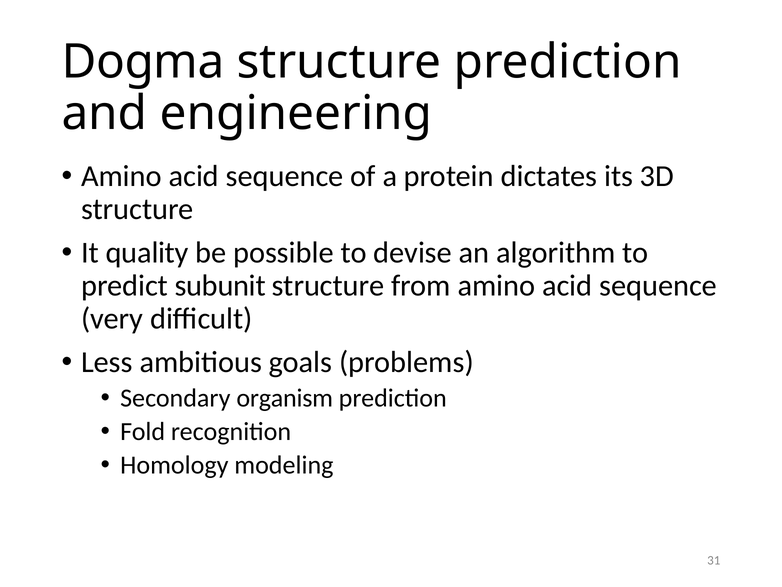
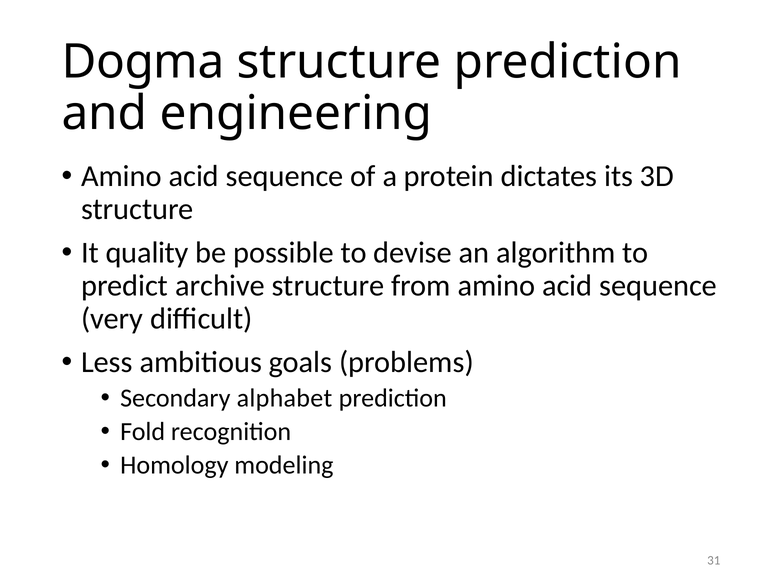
subunit: subunit -> archive
organism: organism -> alphabet
